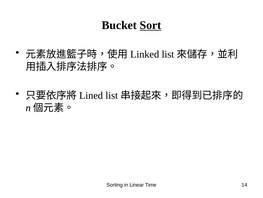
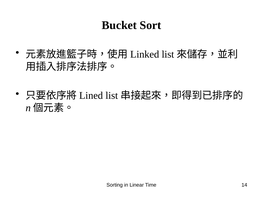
Sort underline: present -> none
